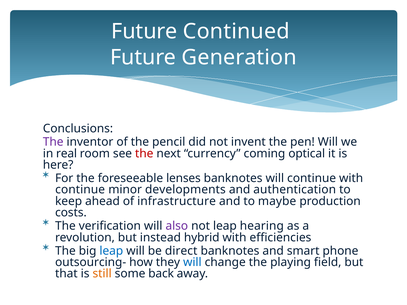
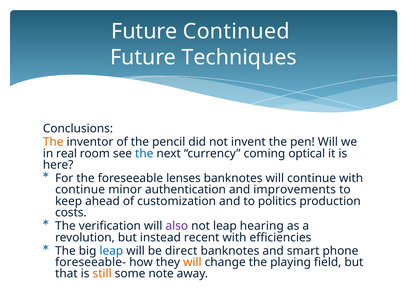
Generation: Generation -> Techniques
The at (53, 142) colour: purple -> orange
the at (144, 154) colour: red -> blue
developments: developments -> authentication
authentication: authentication -> improvements
infrastructure: infrastructure -> customization
maybe: maybe -> politics
hybrid: hybrid -> recent
outsourcing-: outsourcing- -> foreseeable-
will at (192, 263) colour: blue -> orange
back: back -> note
